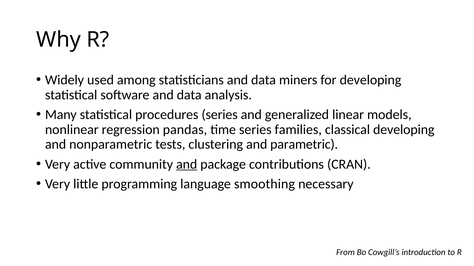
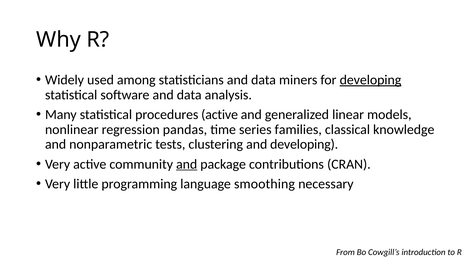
developing at (370, 80) underline: none -> present
procedures series: series -> active
classical developing: developing -> knowledge
and parametric: parametric -> developing
